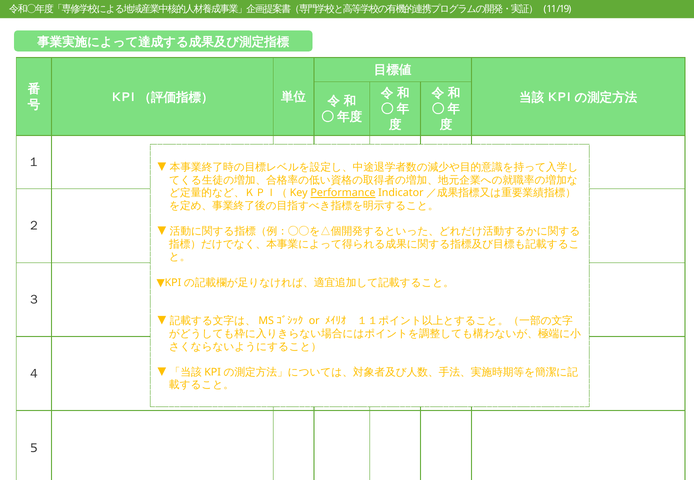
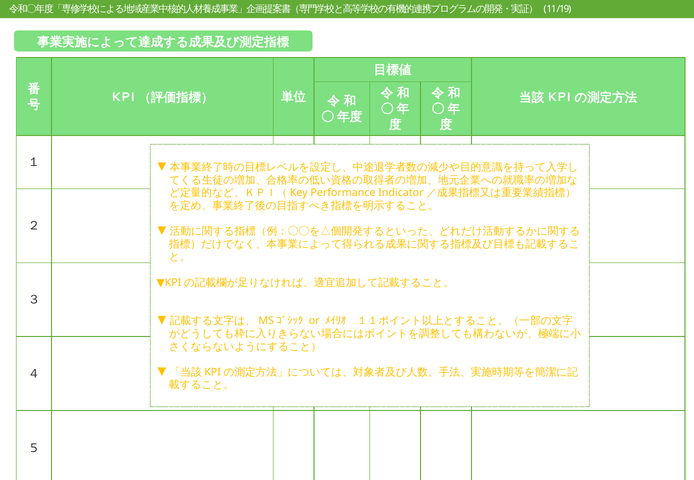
Performance underline: present -> none
